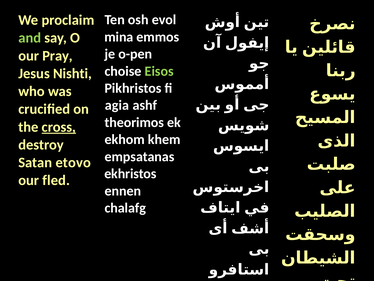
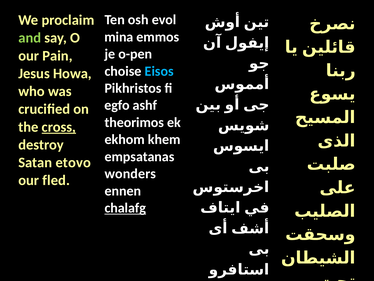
Pray: Pray -> Pain
Eisos colour: light green -> light blue
Nishti: Nishti -> Howa
agia: agia -> egfo
ekhristos: ekhristos -> wonders
chalafg underline: none -> present
